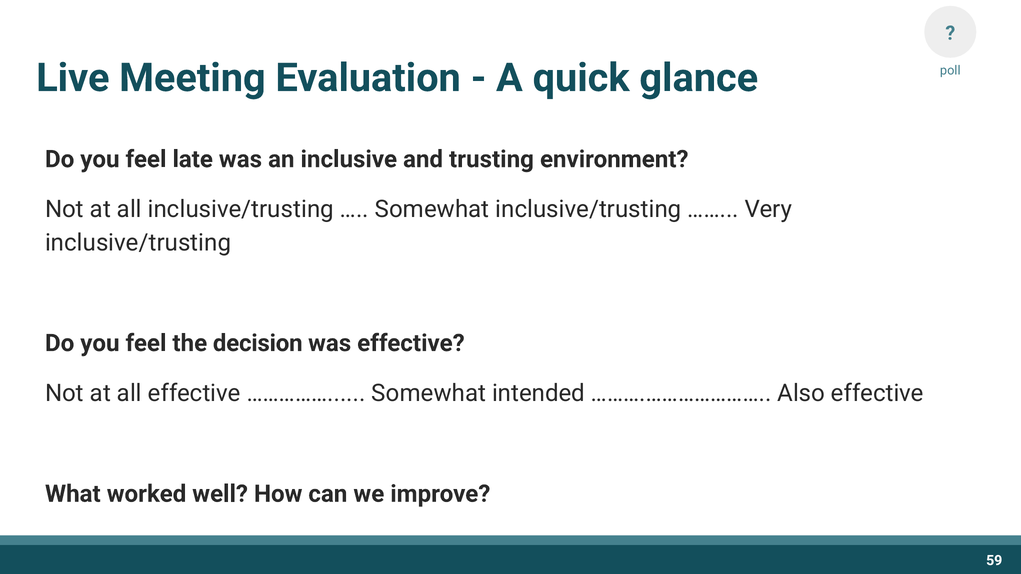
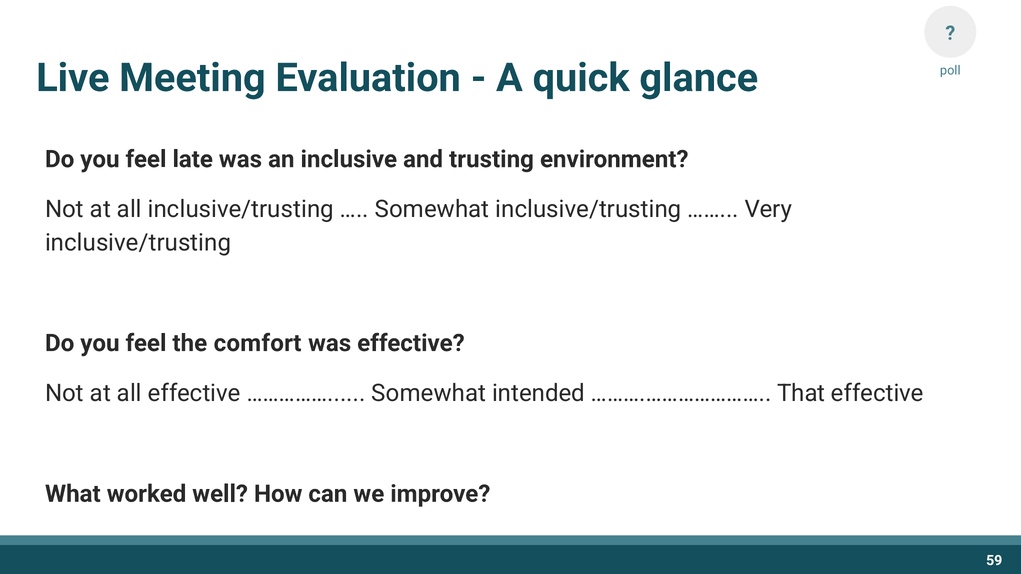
decision: decision -> comfort
Also: Also -> That
